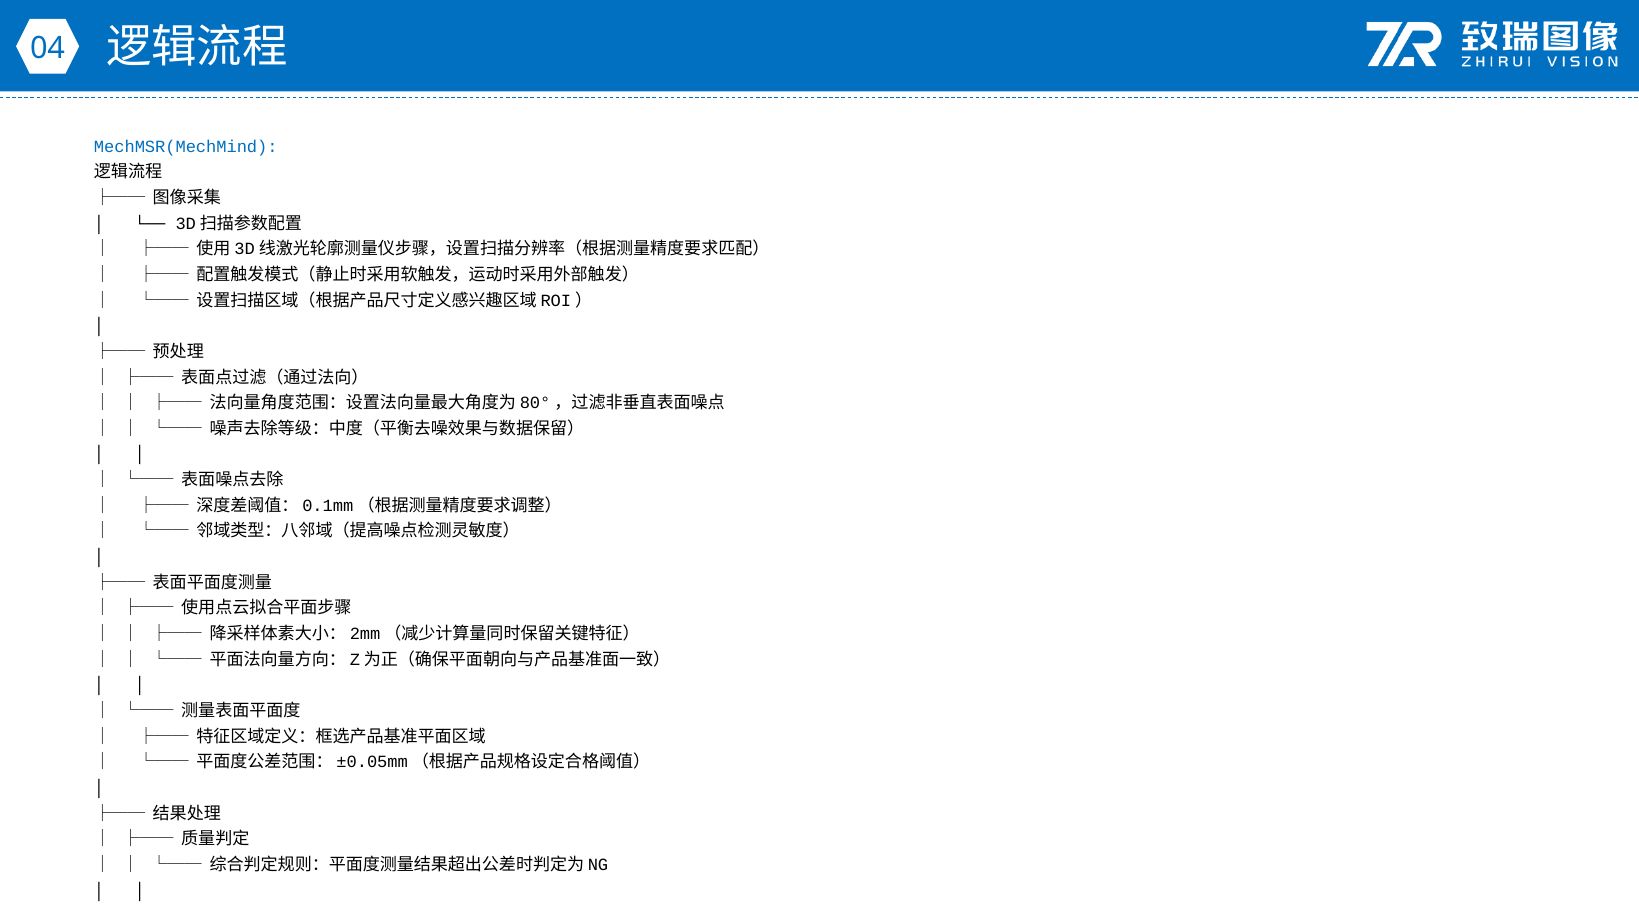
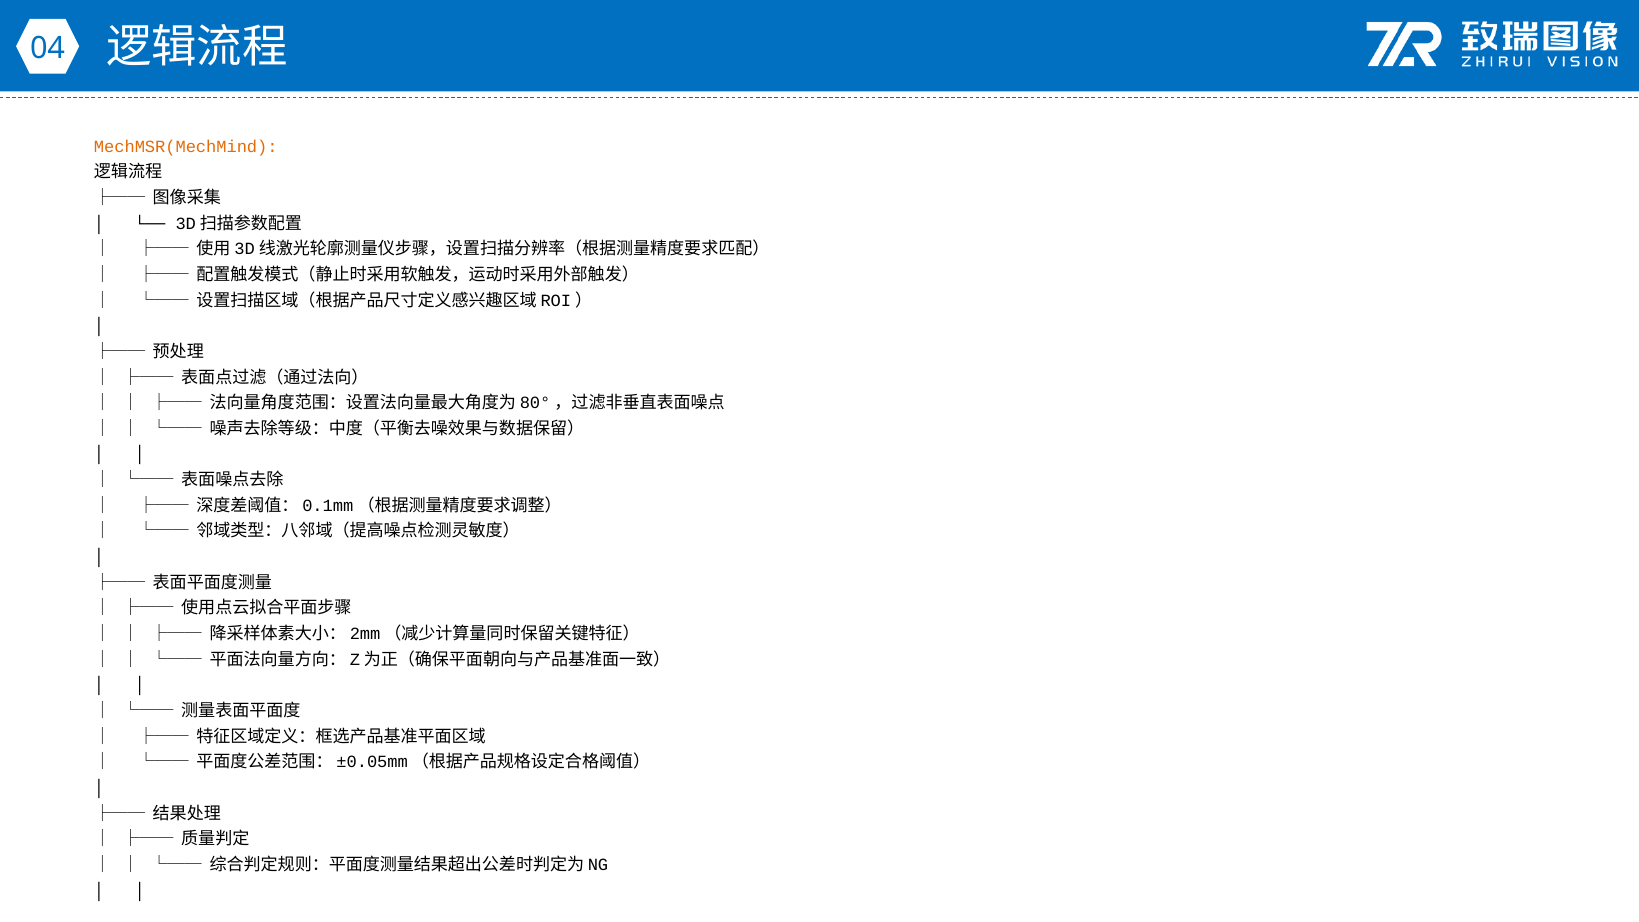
MechMSR(MechMind colour: blue -> orange
